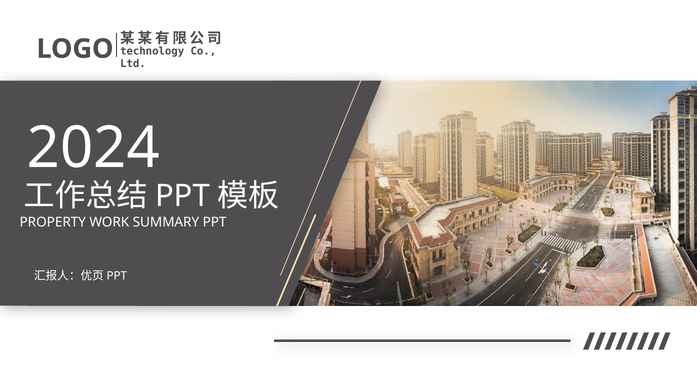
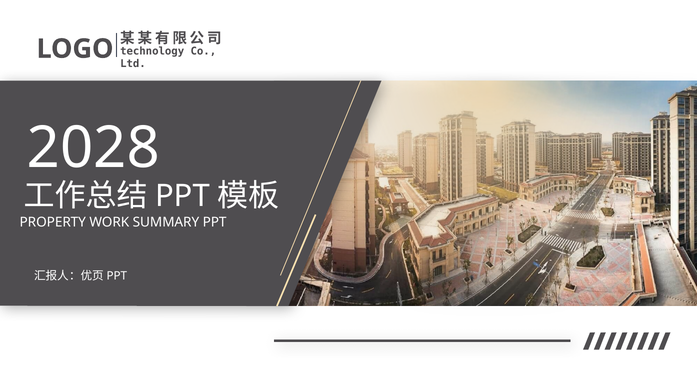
2024: 2024 -> 2028
